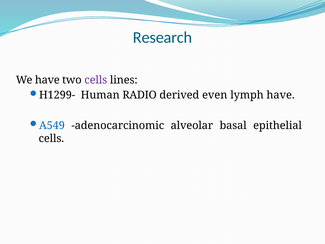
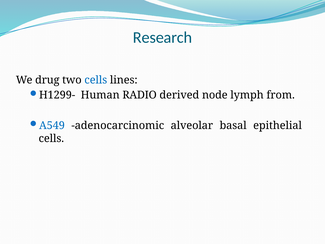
We have: have -> drug
cells at (96, 80) colour: purple -> blue
even: even -> node
lymph have: have -> from
